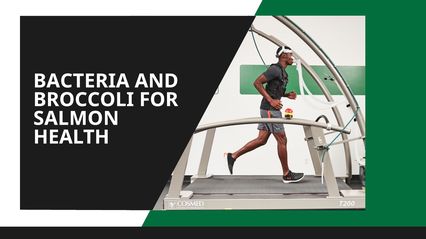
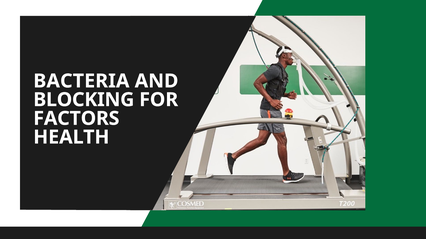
BROCCOLI: BROCCOLI -> BLOCKING
SALMON: SALMON -> FACTORS
